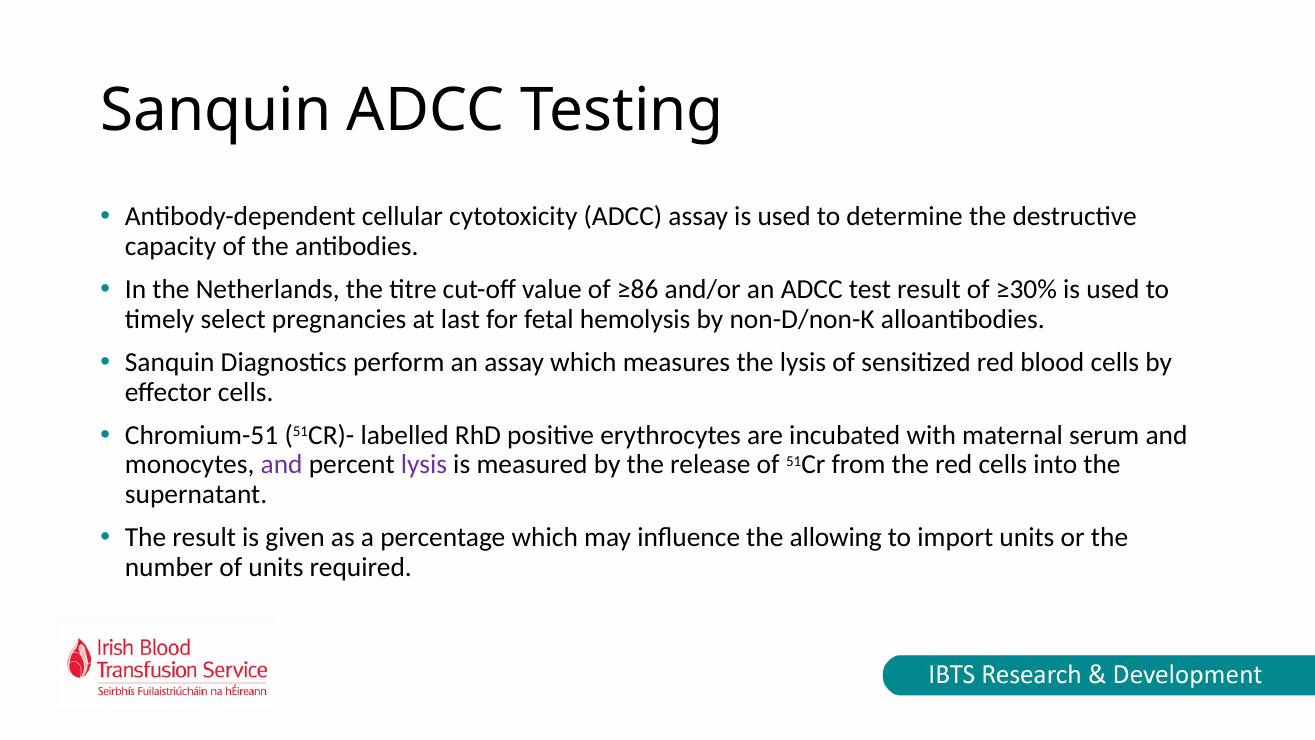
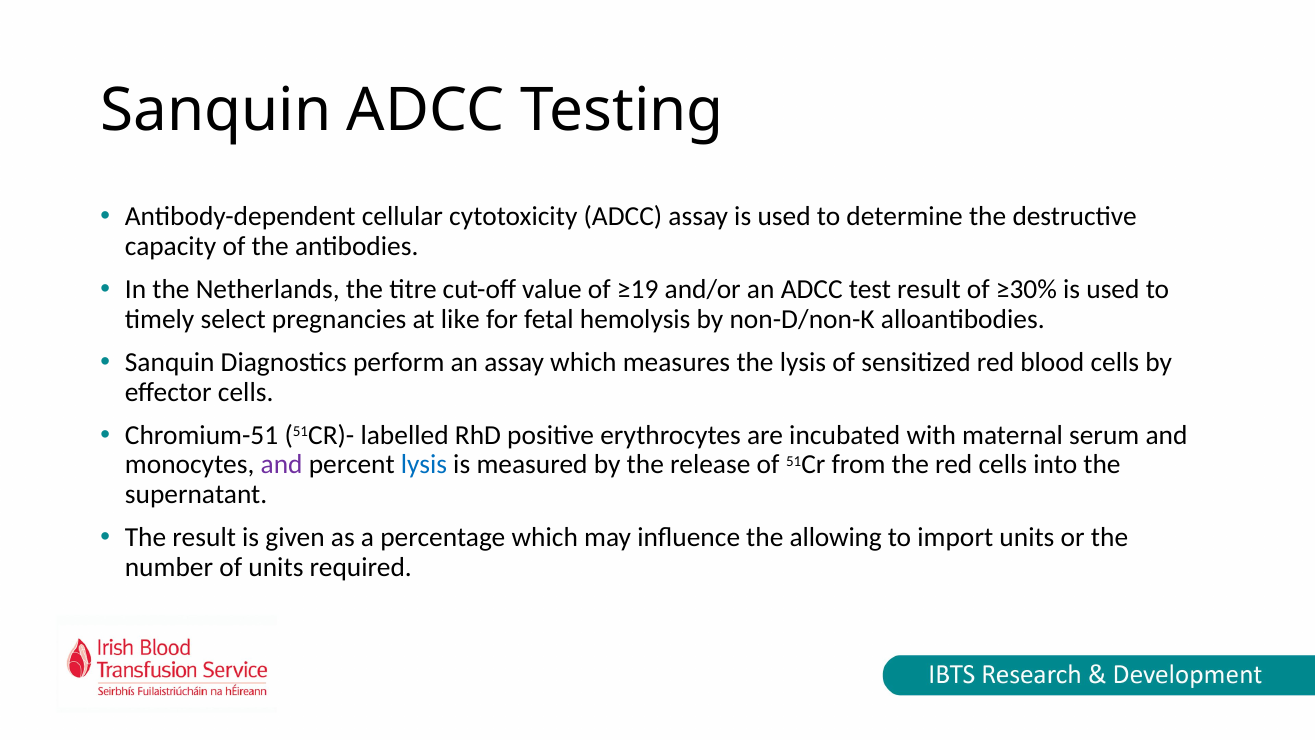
≥86: ≥86 -> ≥19
last: last -> like
lysis at (424, 465) colour: purple -> blue
